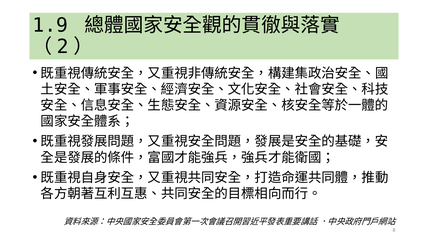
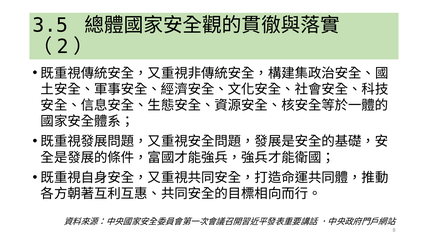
1.9: 1.9 -> 3.5
